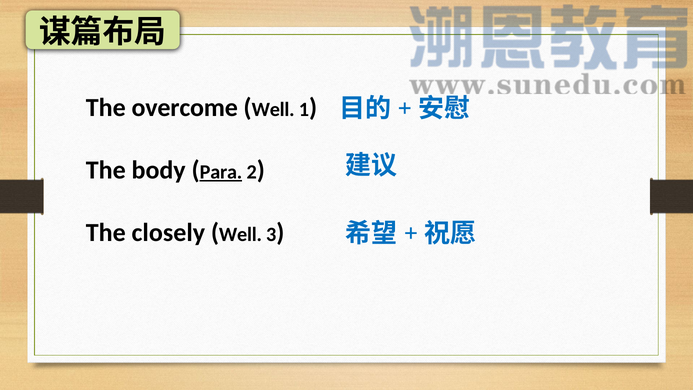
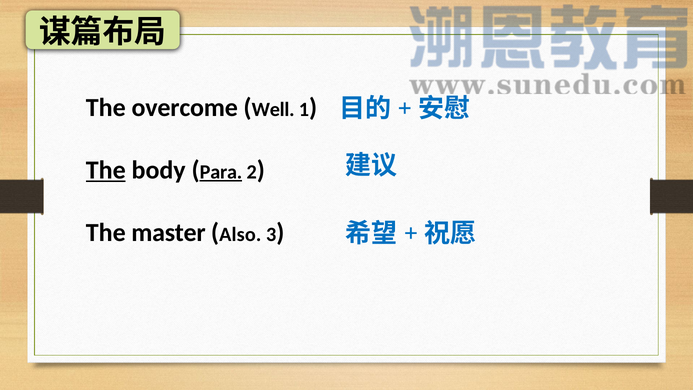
The at (106, 170) underline: none -> present
closely: closely -> master
Well at (240, 234): Well -> Also
